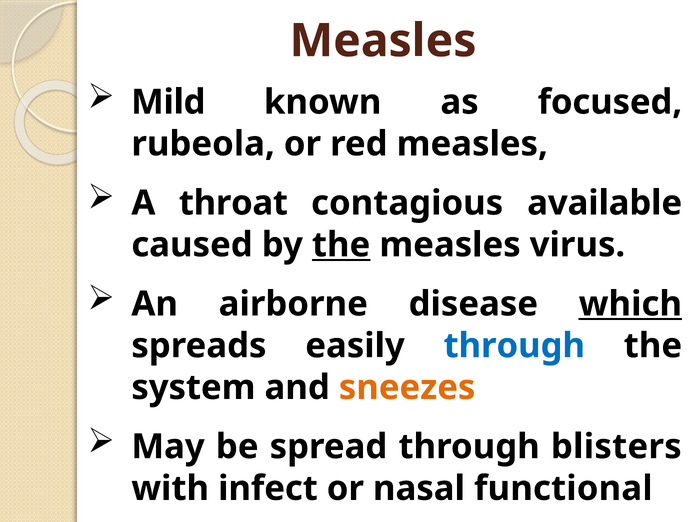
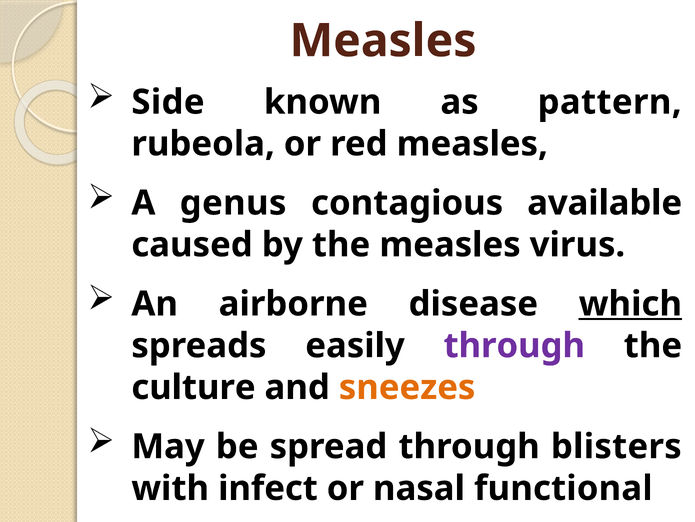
Mild: Mild -> Side
focused: focused -> pattern
throat: throat -> genus
the at (341, 244) underline: present -> none
through at (514, 345) colour: blue -> purple
system: system -> culture
